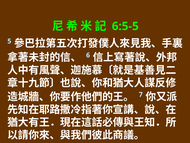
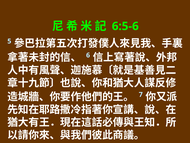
6:5-5: 6:5-5 -> 6:5-6
